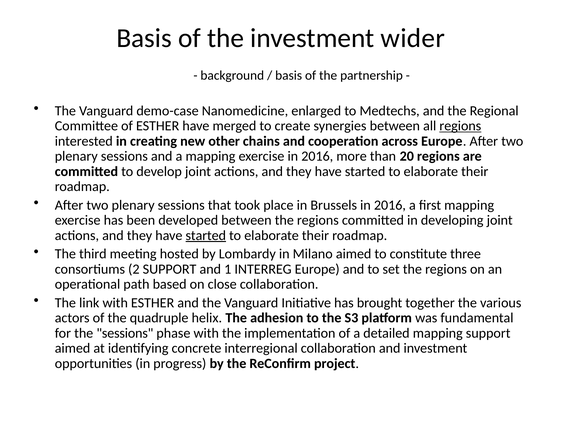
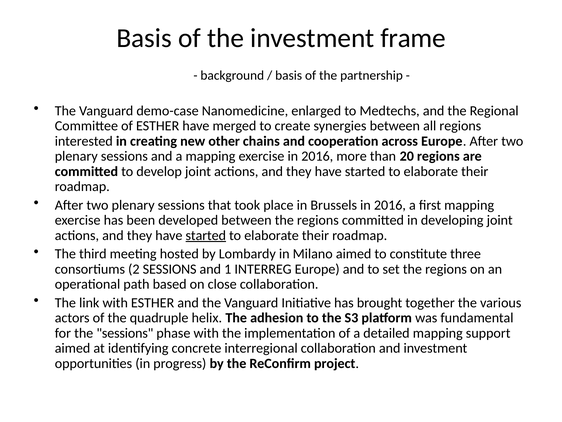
wider: wider -> frame
regions at (460, 126) underline: present -> none
2 SUPPORT: SUPPORT -> SESSIONS
